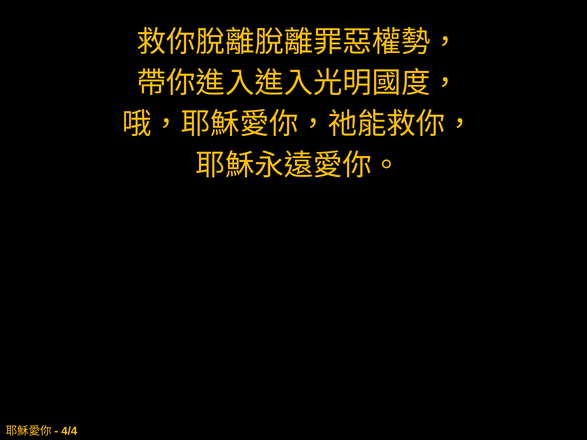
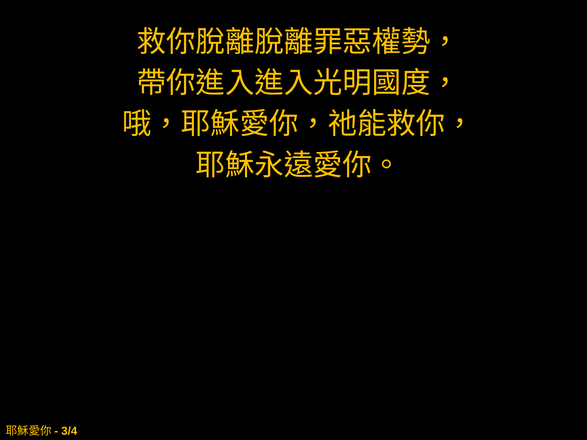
4/4: 4/4 -> 3/4
